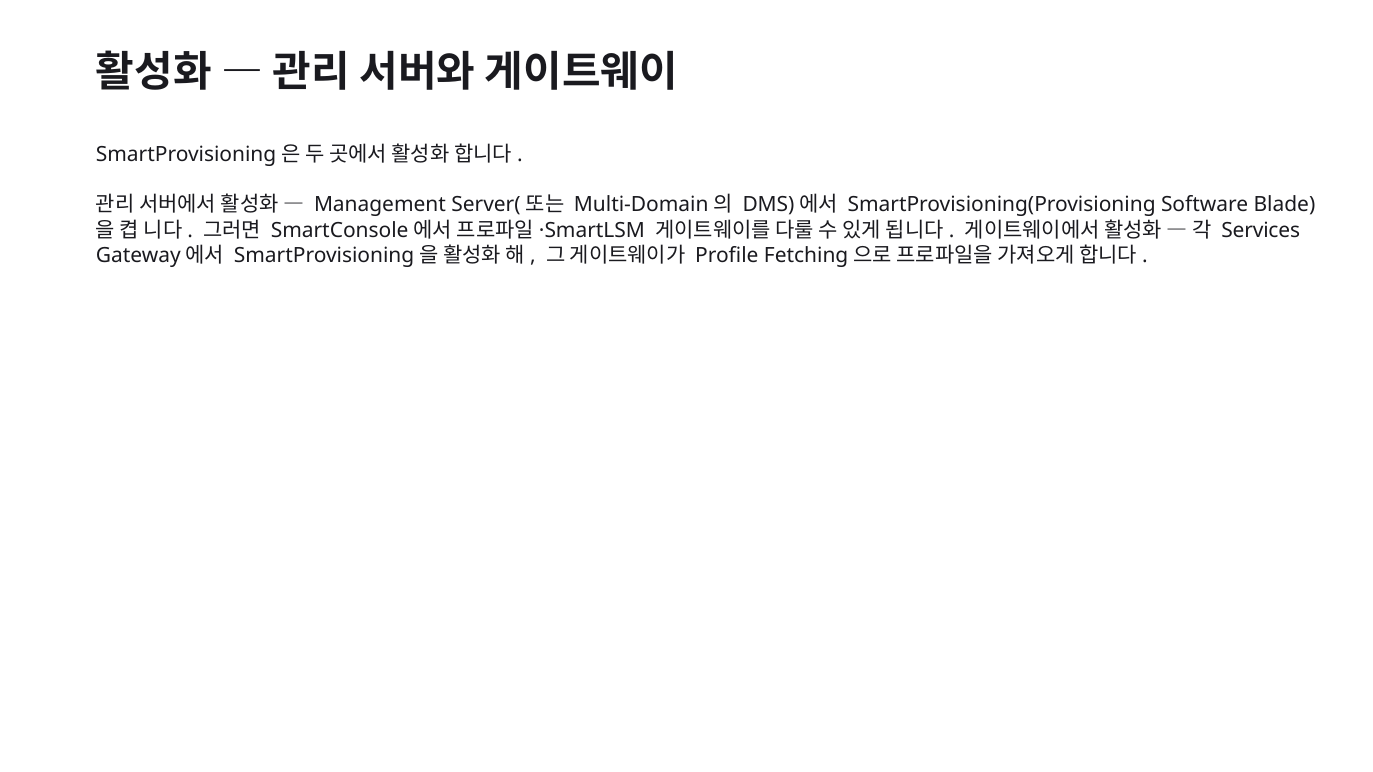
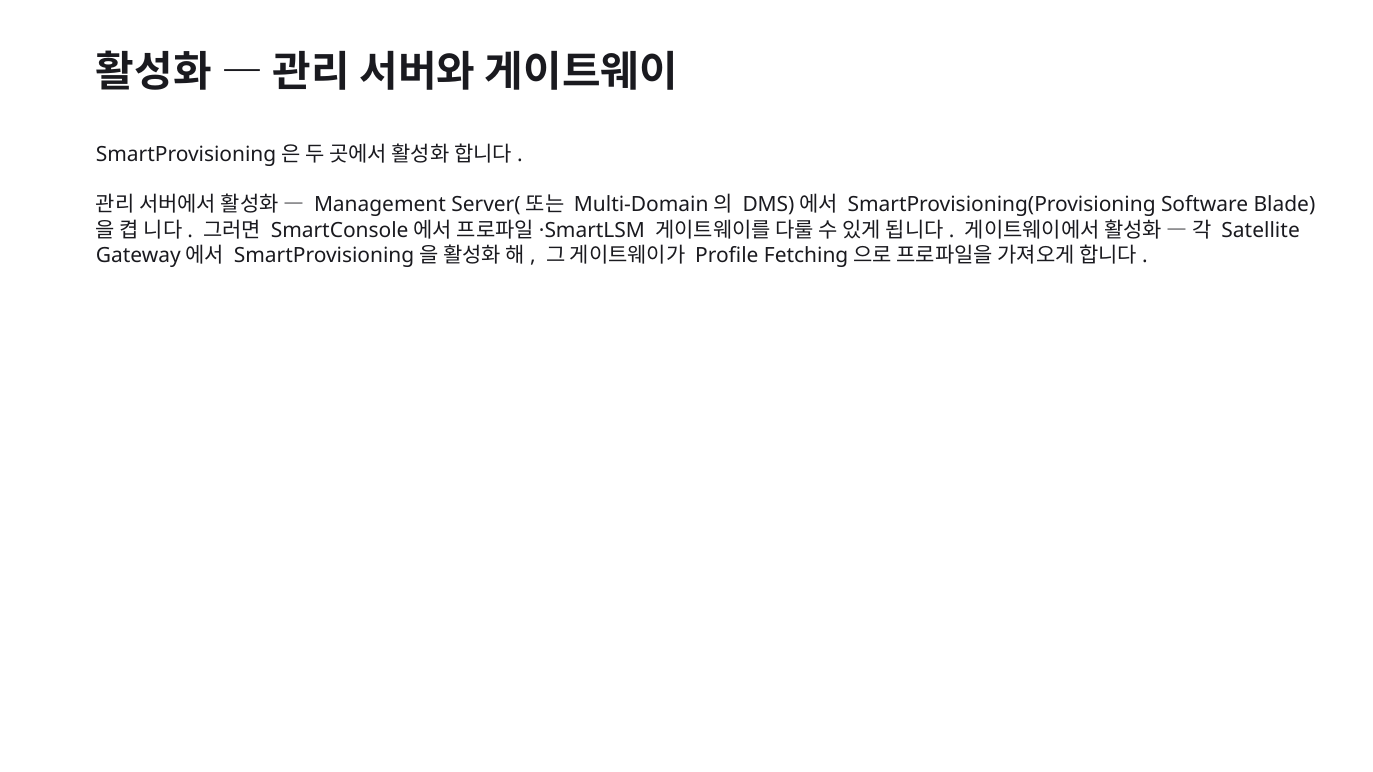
Services: Services -> Satellite
